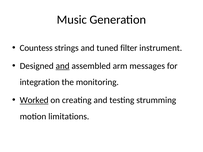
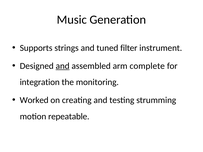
Countess: Countess -> Supports
messages: messages -> complete
Worked underline: present -> none
limitations: limitations -> repeatable
